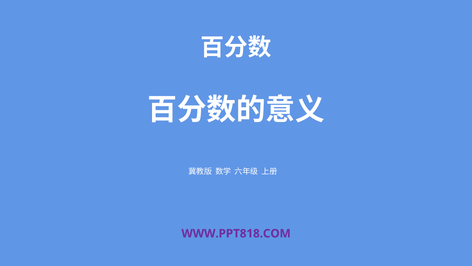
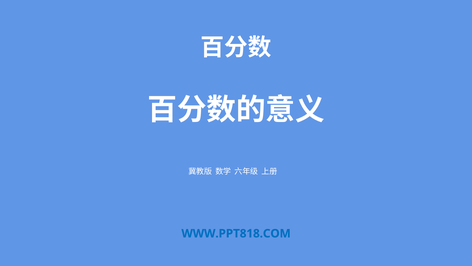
WWW.PPT818.COM colour: purple -> blue
